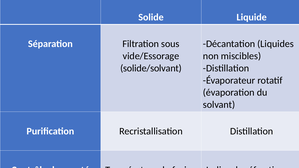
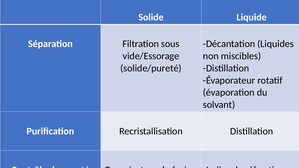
solide/solvant: solide/solvant -> solide/pureté
